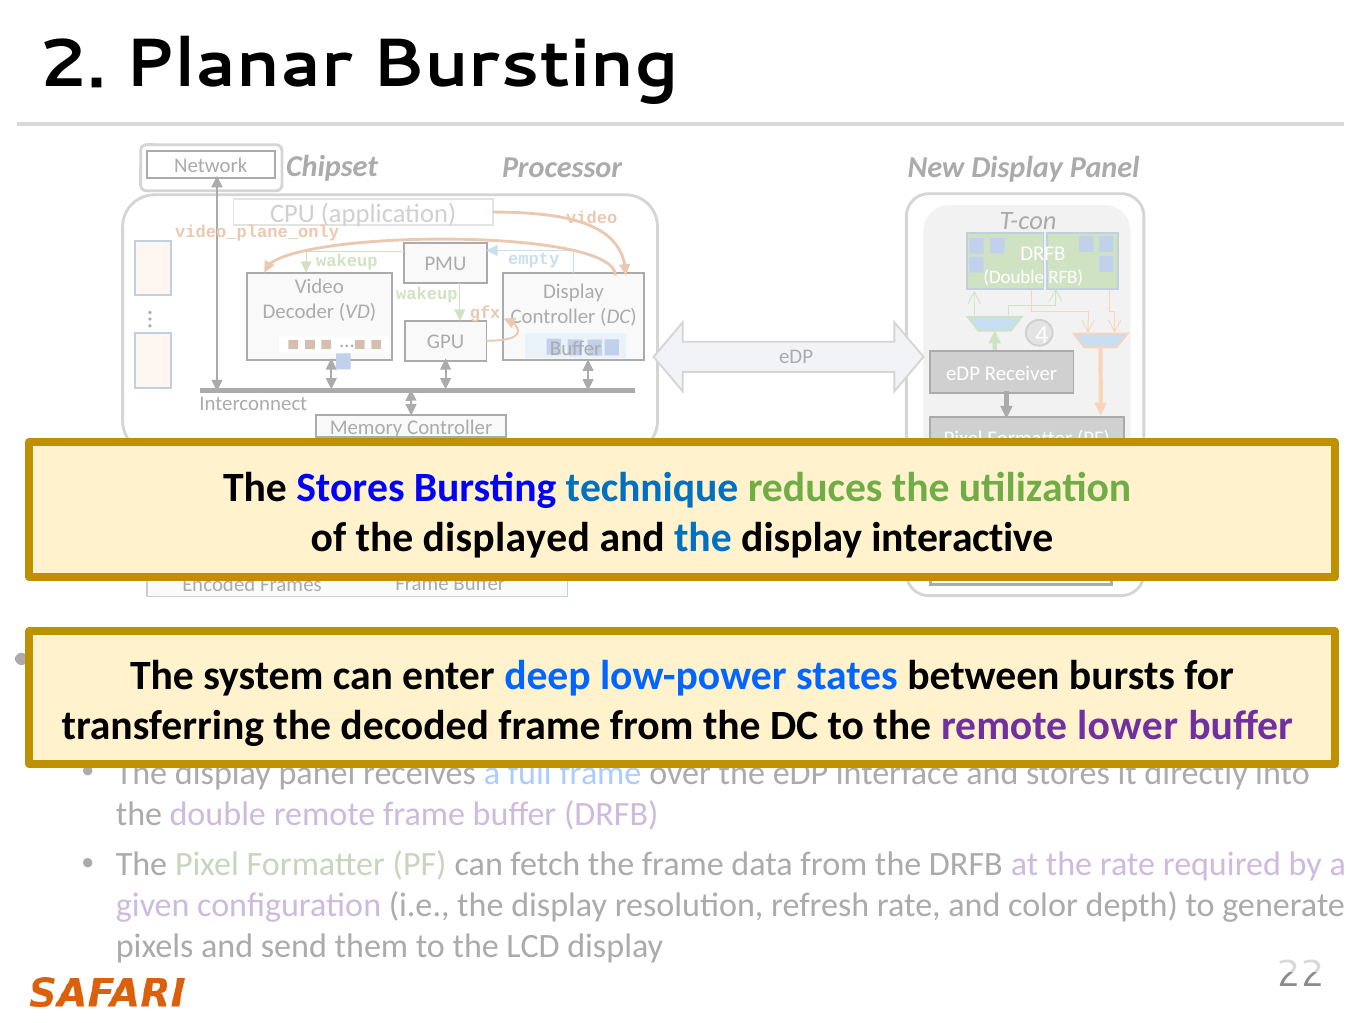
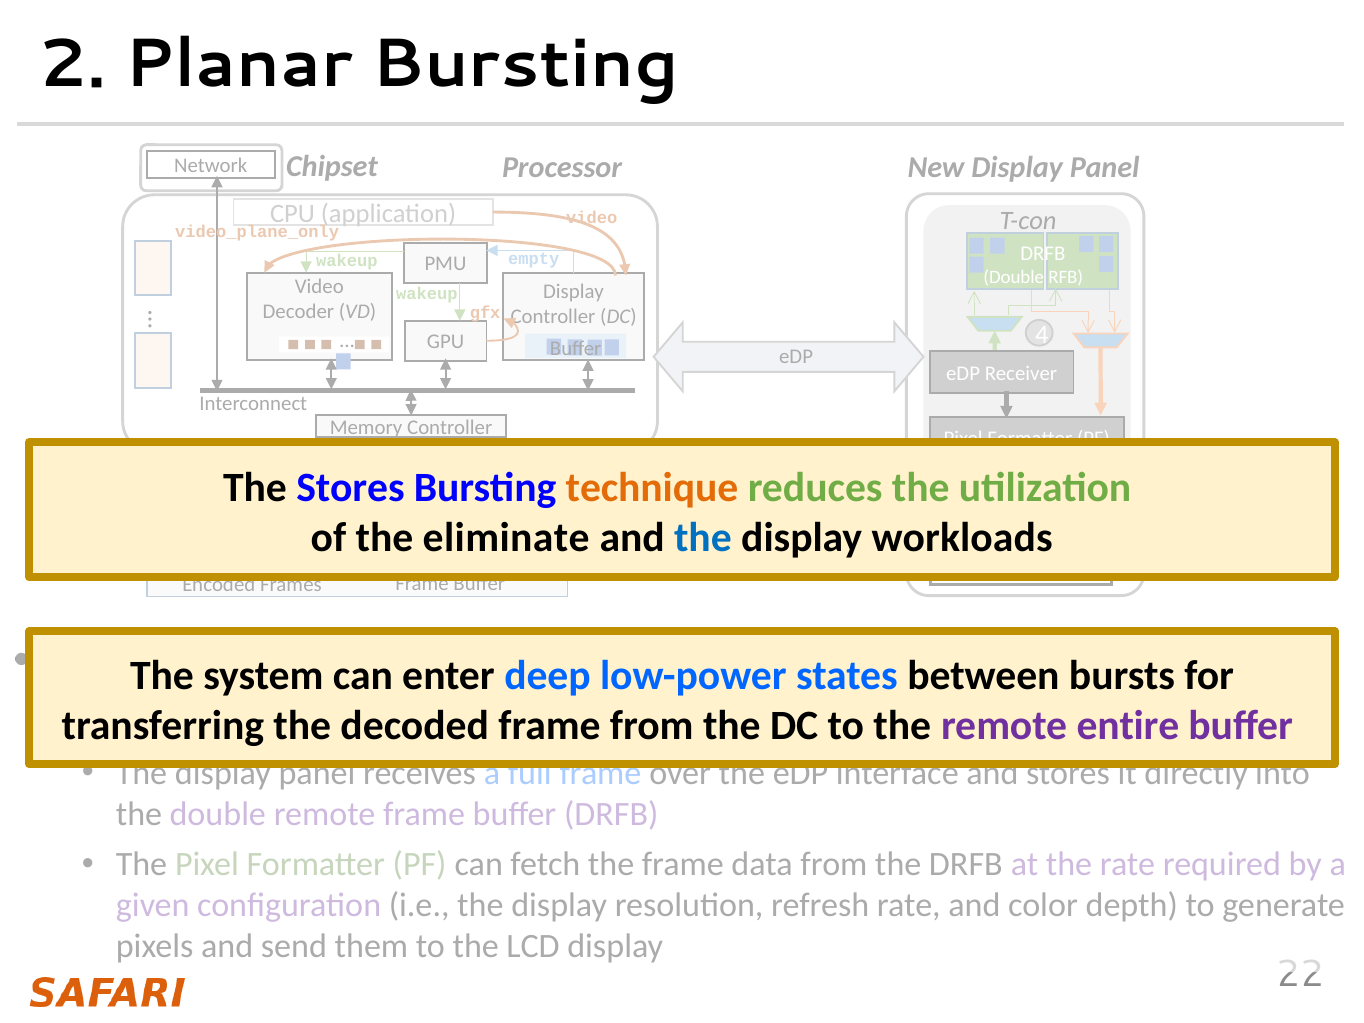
technique at (652, 488) colour: blue -> orange
displayed: displayed -> eliminate
interactive: interactive -> workloads
lower: lower -> entire
